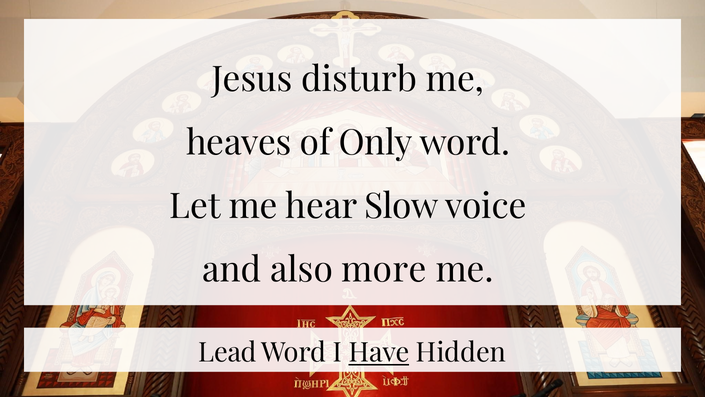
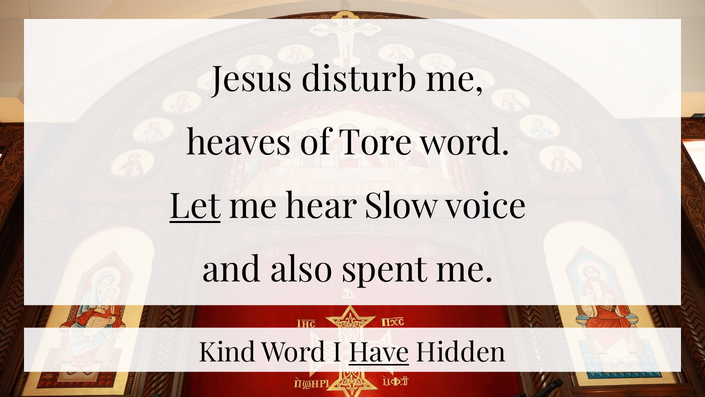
Only: Only -> Tore
Let underline: none -> present
more: more -> spent
Lead: Lead -> Kind
